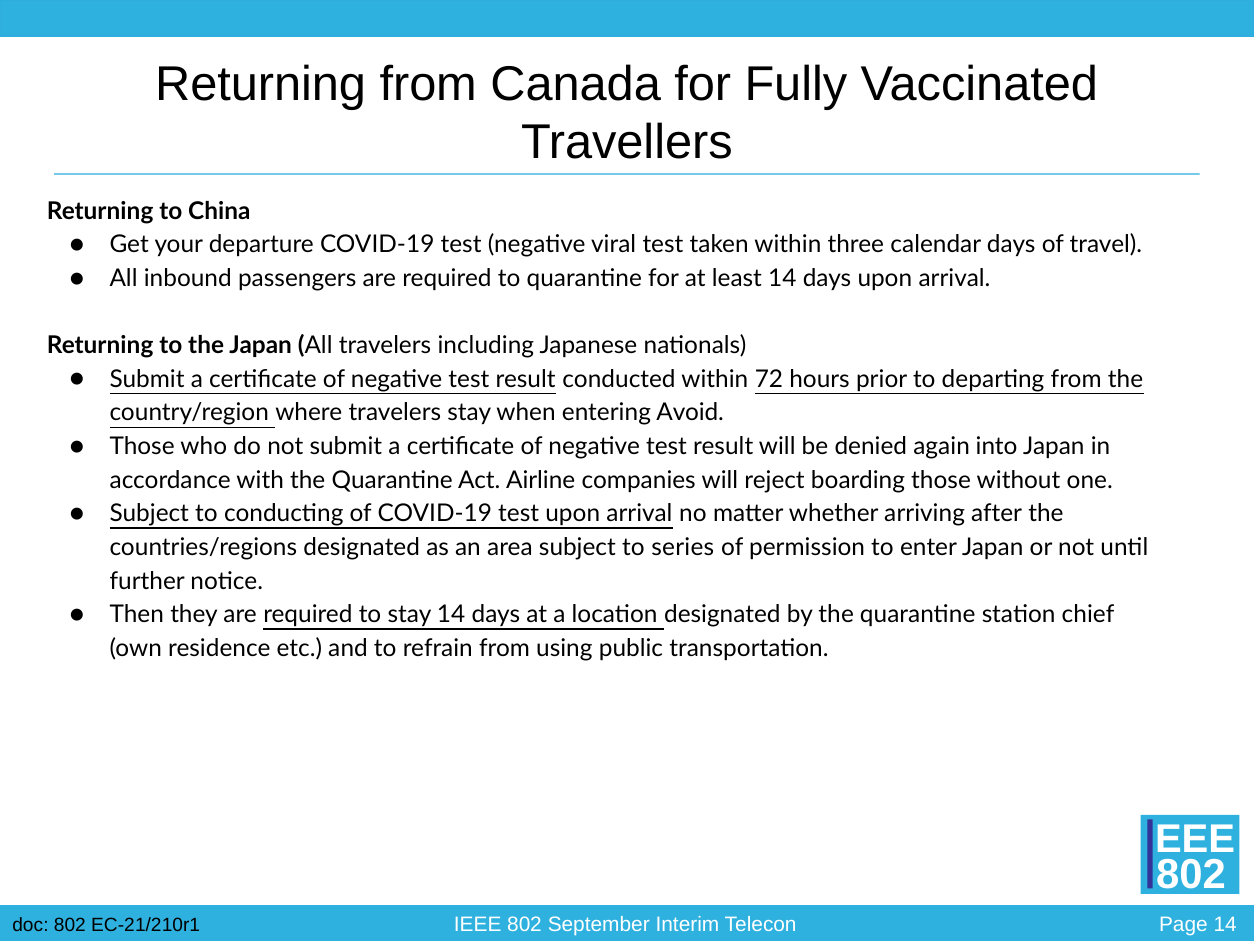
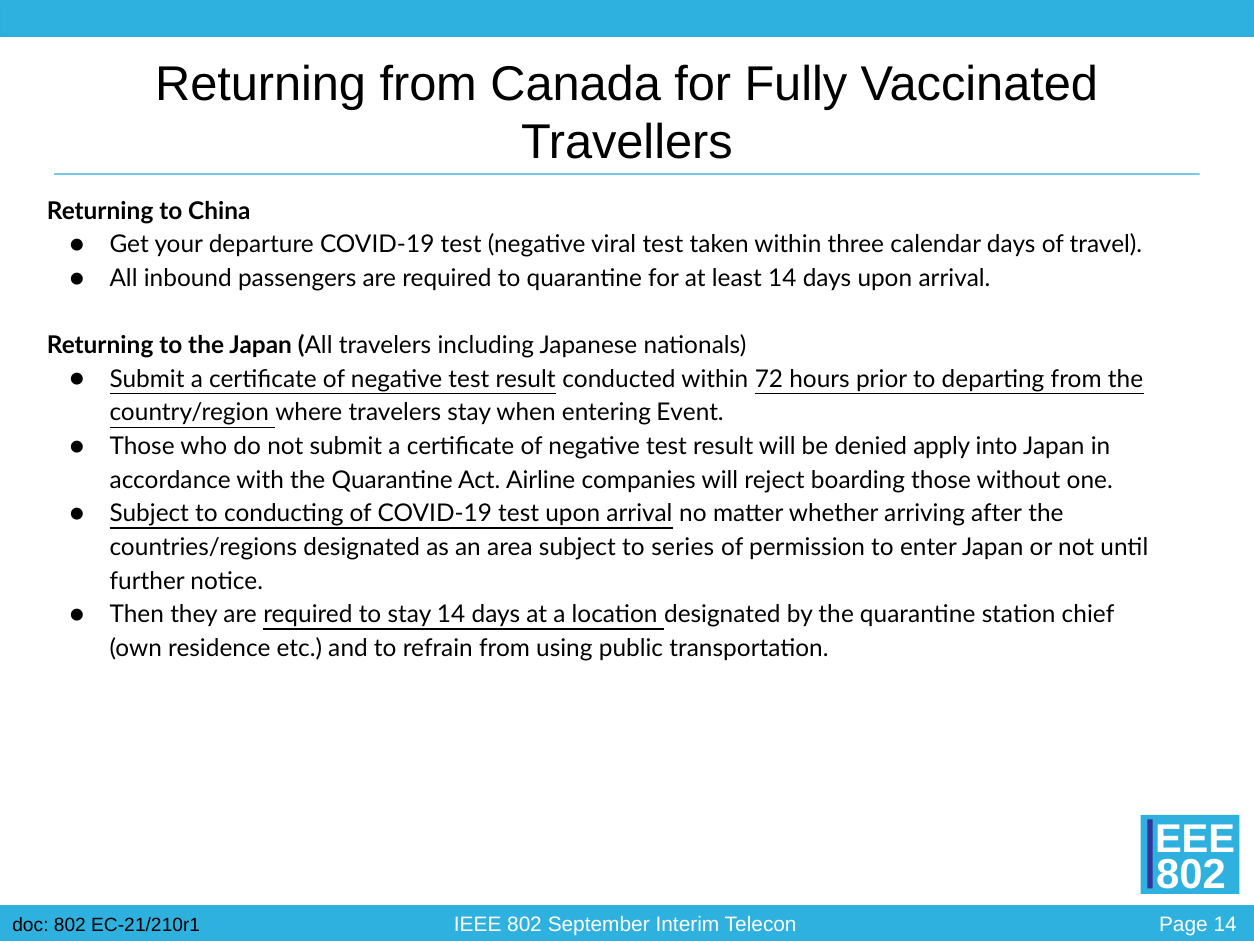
Avoid: Avoid -> Event
again: again -> apply
